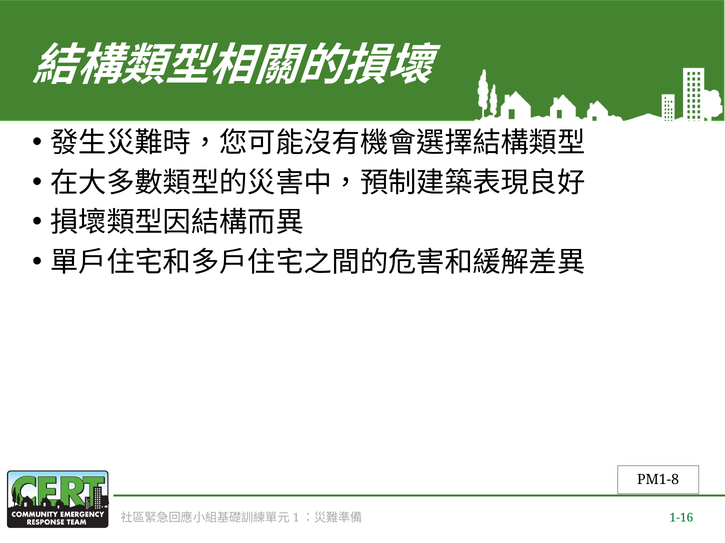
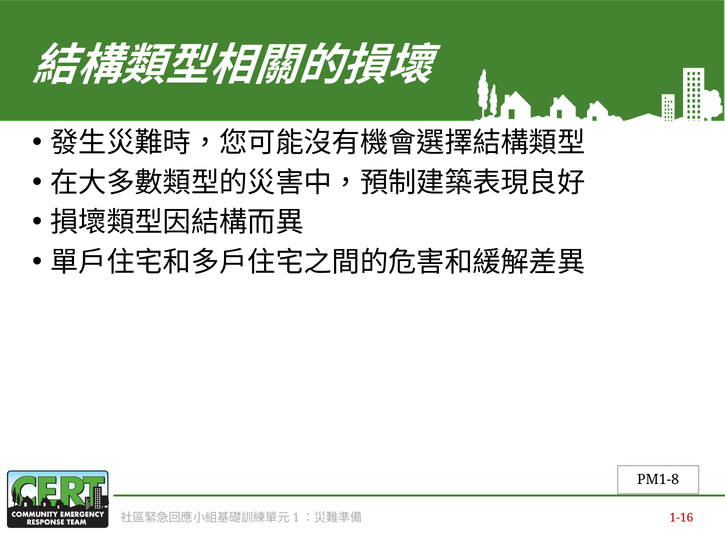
1-16 colour: green -> red
